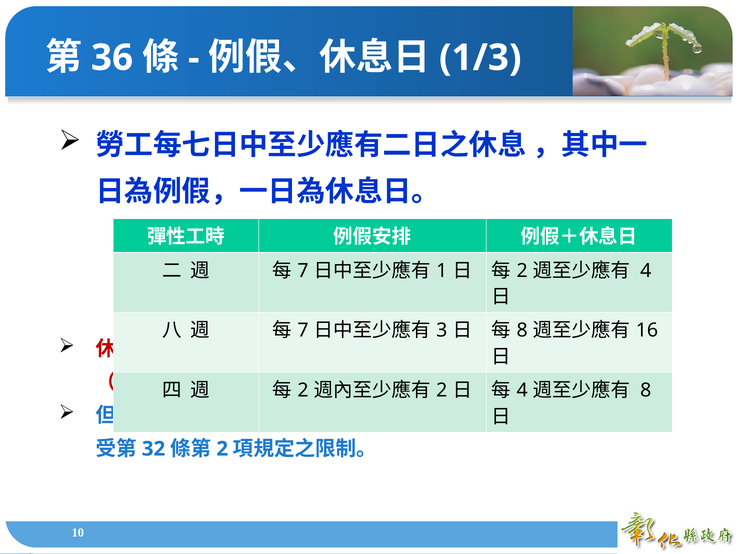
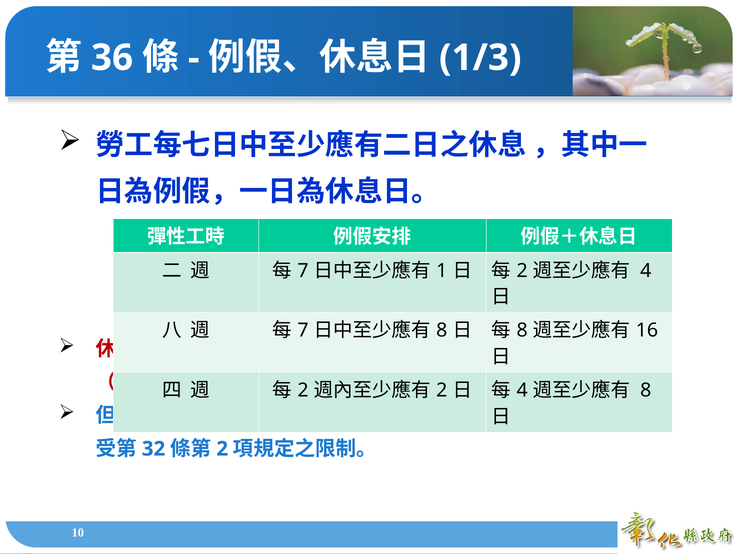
3 at (442, 331): 3 -> 8
